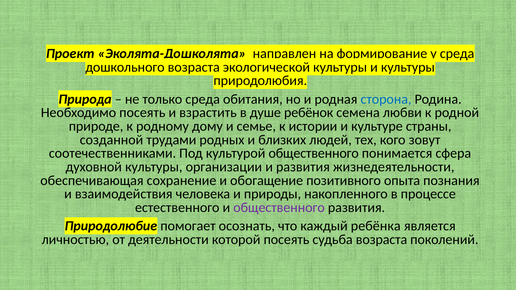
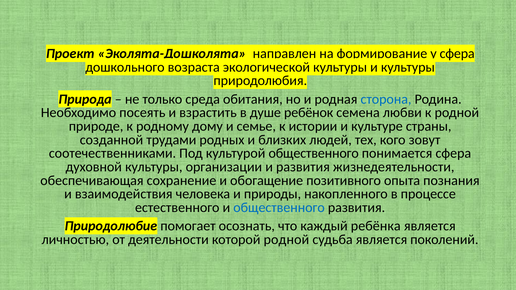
среда at (457, 54): среда -> сфера
общественного at (279, 208) colour: purple -> blue
которой посеять: посеять -> родной
судьба возраста: возраста -> является
